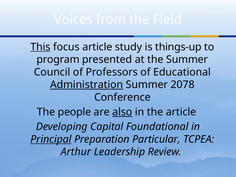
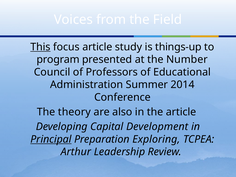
the Summer: Summer -> Number
Administration underline: present -> none
2078: 2078 -> 2014
people: people -> theory
also underline: present -> none
Foundational: Foundational -> Development
Particular: Particular -> Exploring
